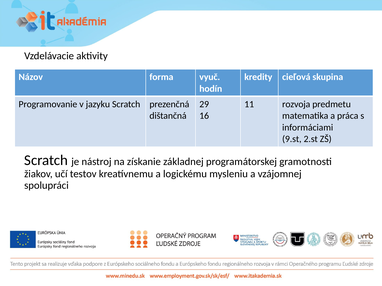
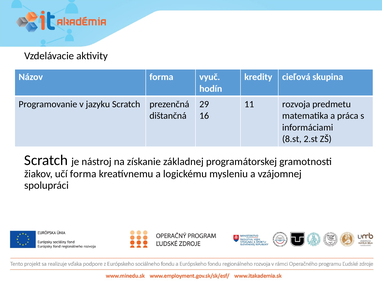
9.st: 9.st -> 8.st
učí testov: testov -> forma
